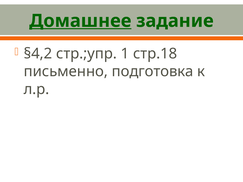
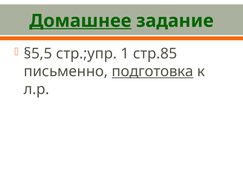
§4,2: §4,2 -> §5,5
стр.18: стр.18 -> стр.85
подготовка underline: none -> present
